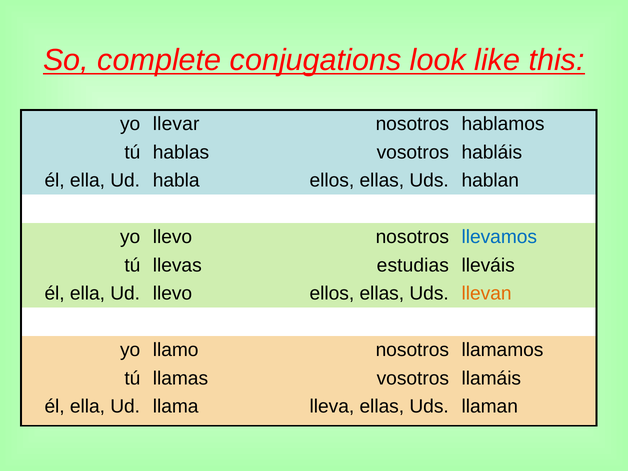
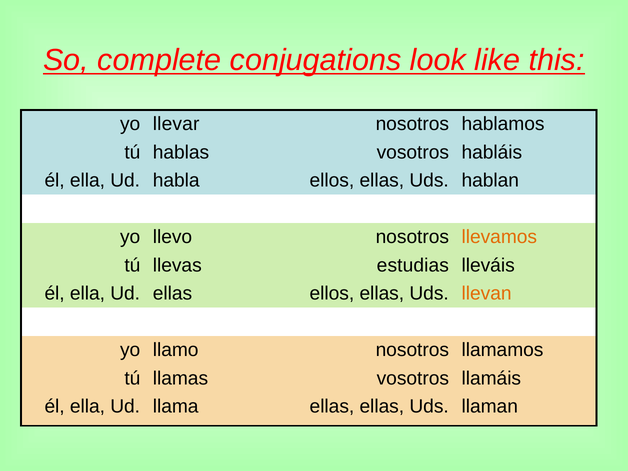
llevamos colour: blue -> orange
Ud llevo: llevo -> ellas
llama lleva: lleva -> ellas
